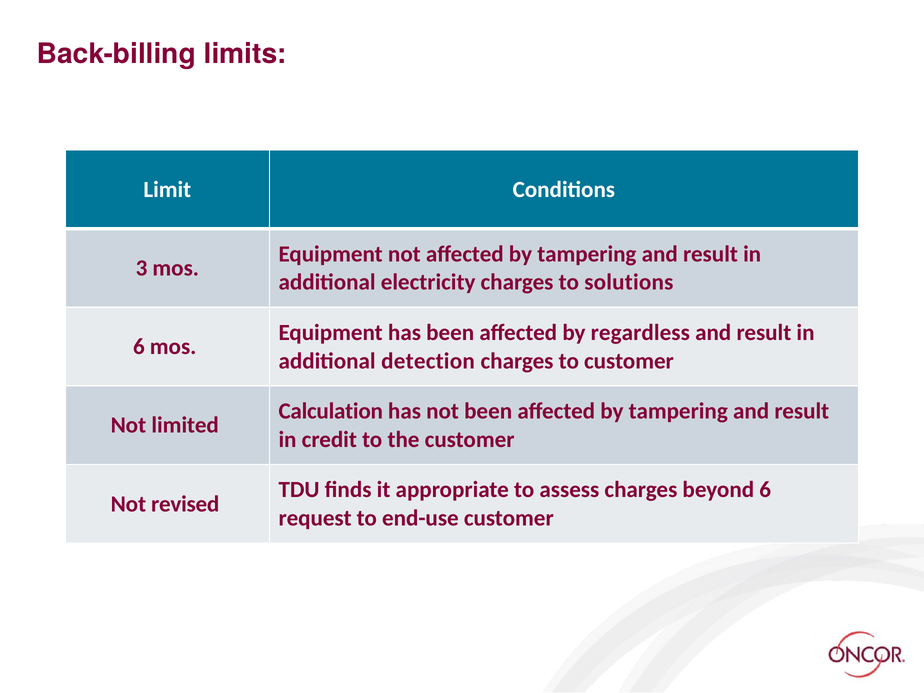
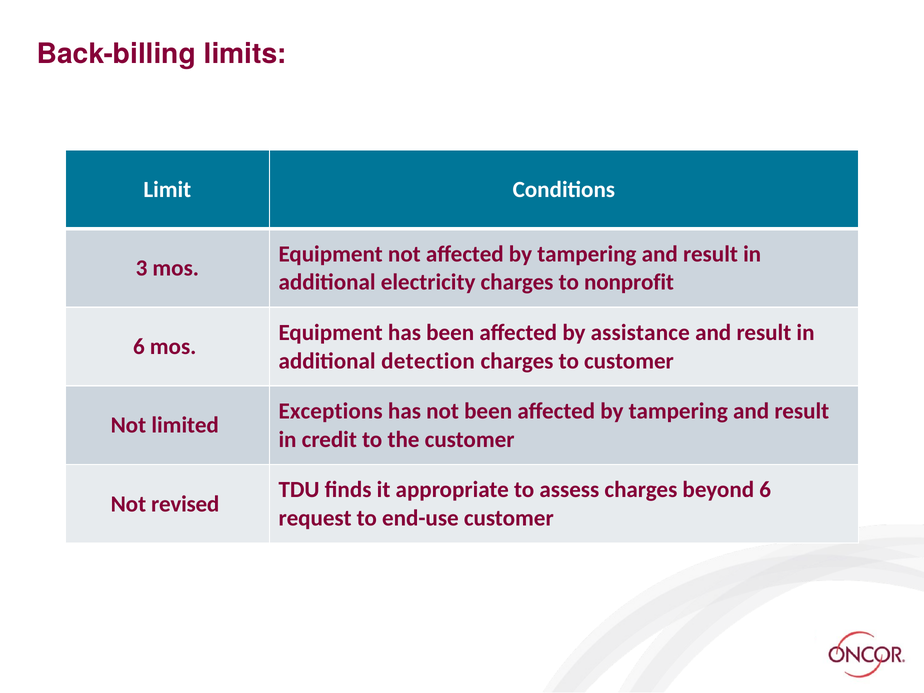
solutions: solutions -> nonprofit
regardless: regardless -> assistance
Calculation: Calculation -> Exceptions
